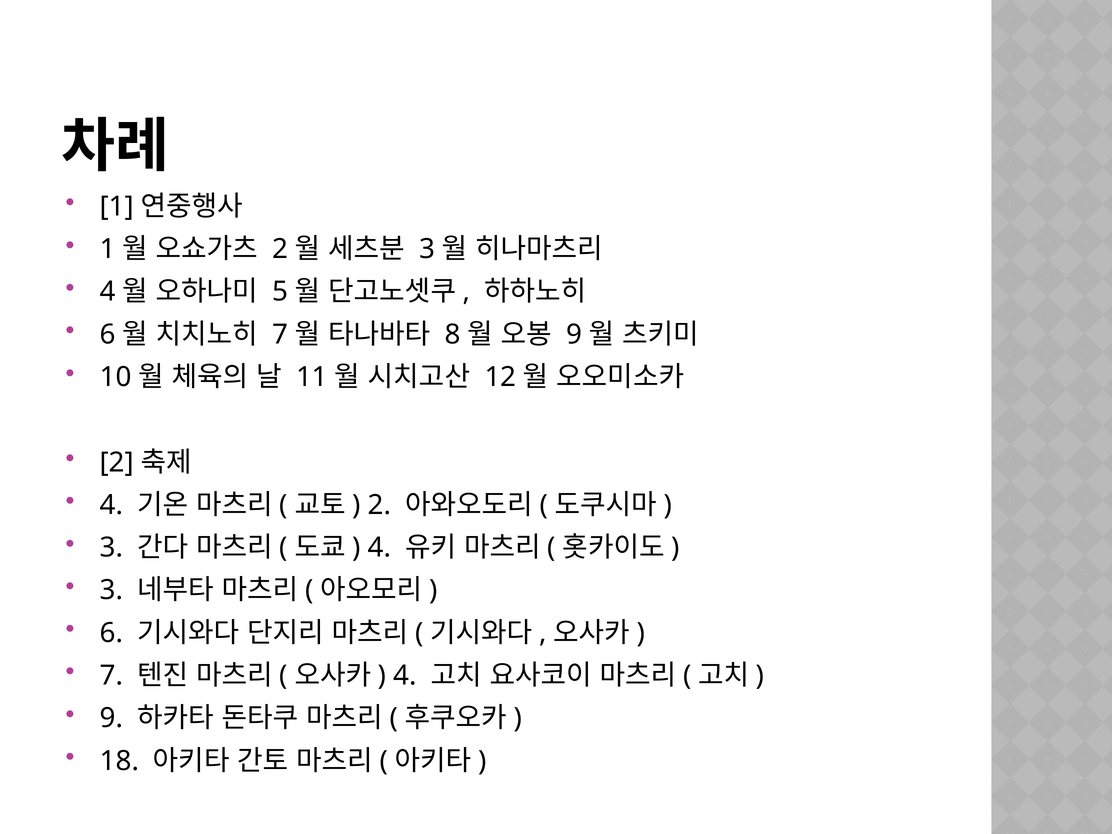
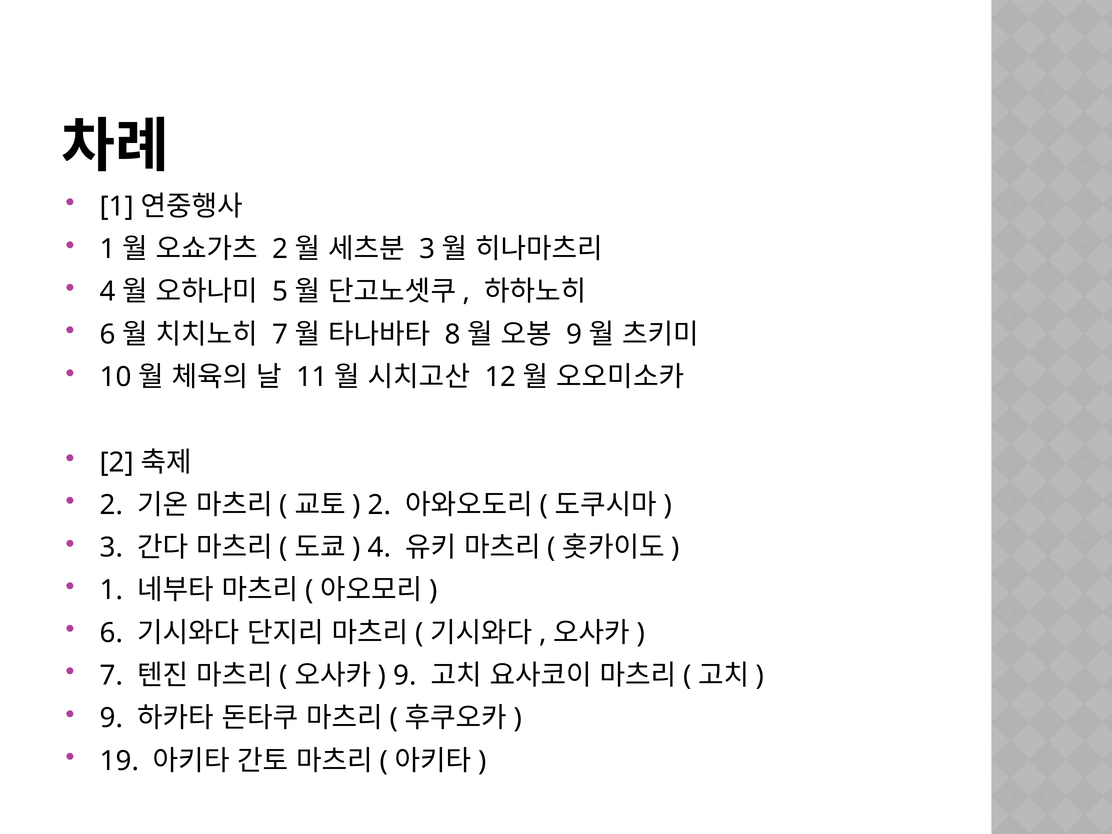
4 at (112, 505): 4 -> 2
3 at (112, 590): 3 -> 1
4 at (405, 676): 4 -> 9
18: 18 -> 19
